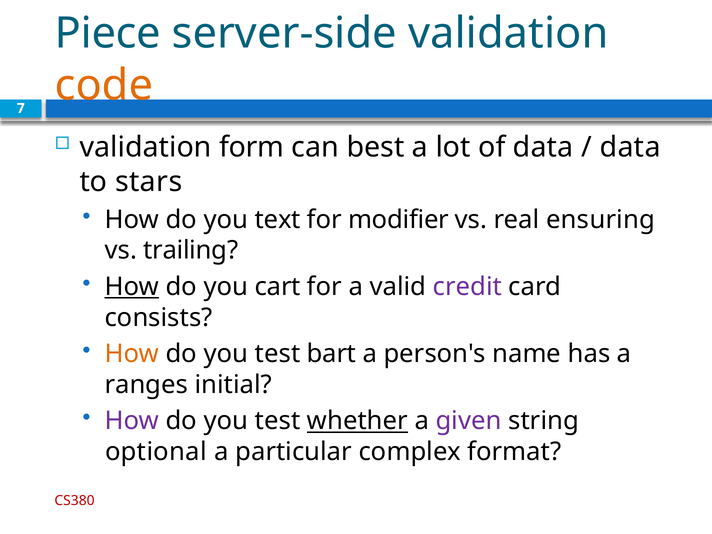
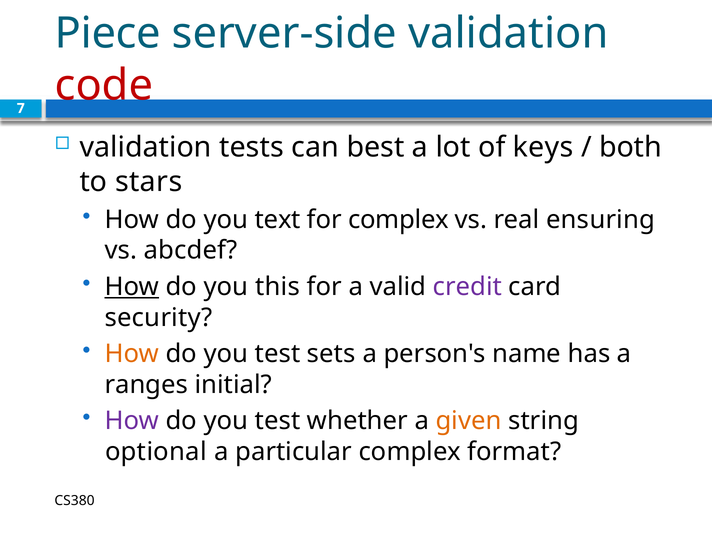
code colour: orange -> red
form: form -> tests
of data: data -> keys
data at (630, 147): data -> both
for modifier: modifier -> complex
trailing: trailing -> abcdef
cart: cart -> this
consists: consists -> security
bart: bart -> sets
whether underline: present -> none
given colour: purple -> orange
CS380 colour: red -> black
